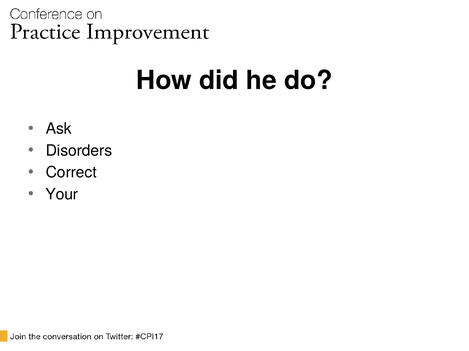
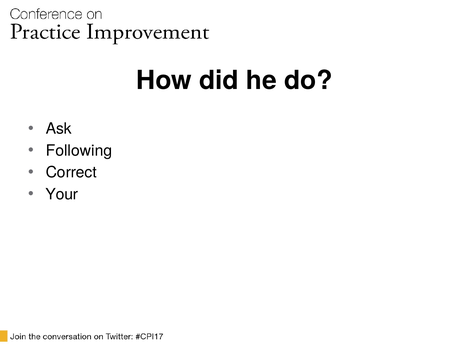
Disorders: Disorders -> Following
